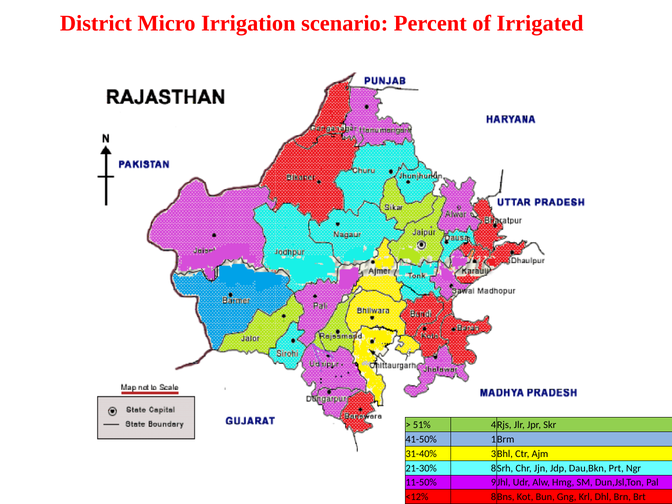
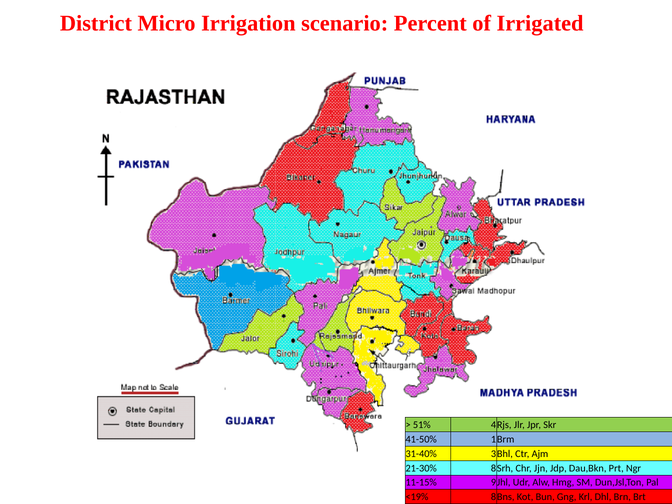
11-50%: 11-50% -> 11-15%
<12%: <12% -> <19%
